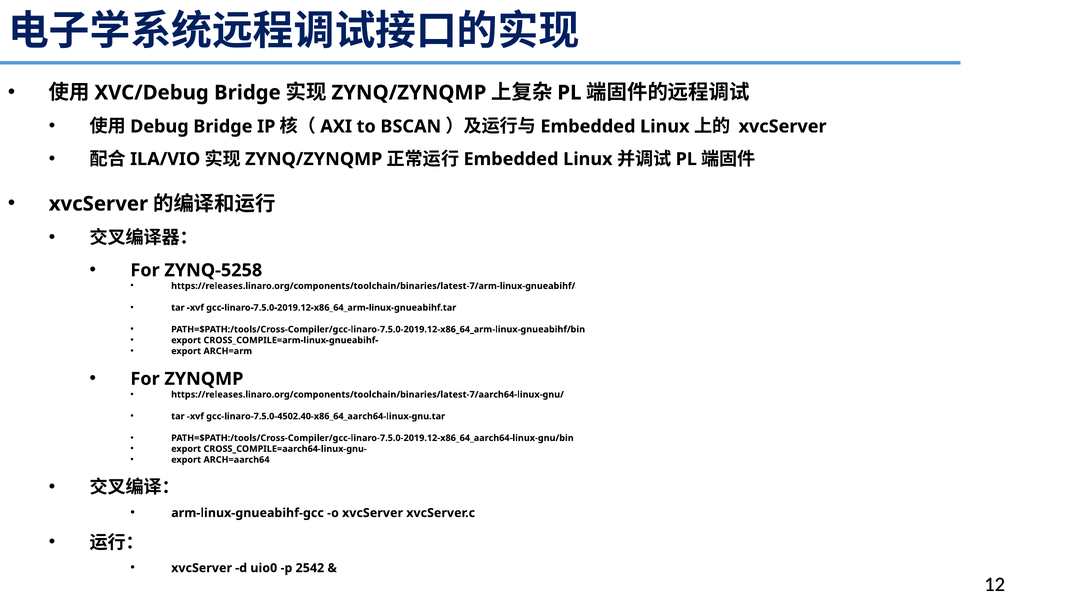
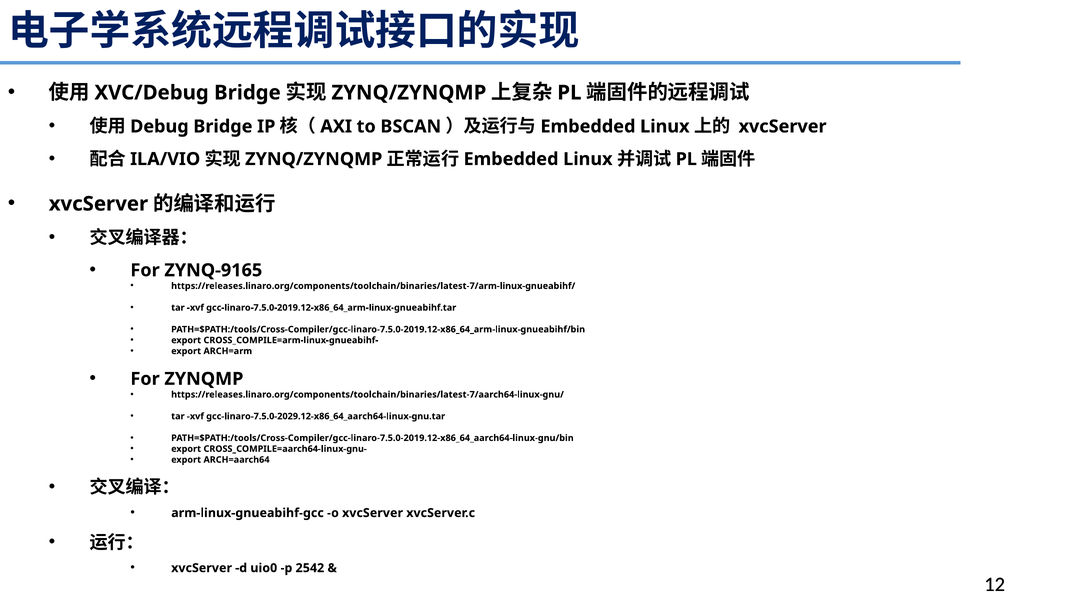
ZYNQ-5258: ZYNQ-5258 -> ZYNQ-9165
gcc-linaro-7.5.0-4502.40-x86_64_aarch64-linux-gnu.tar: gcc-linaro-7.5.0-4502.40-x86_64_aarch64-linux-gnu.tar -> gcc-linaro-7.5.0-2029.12-x86_64_aarch64-linux-gnu.tar
